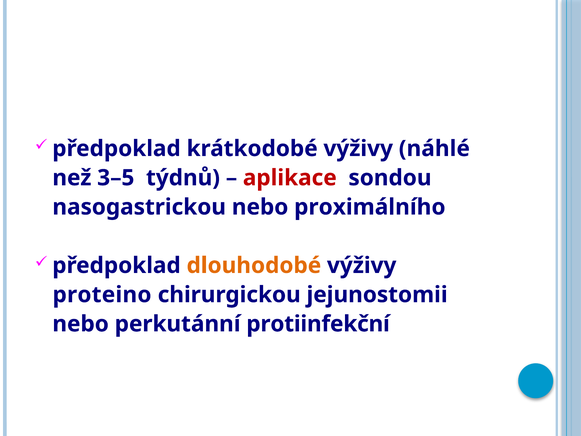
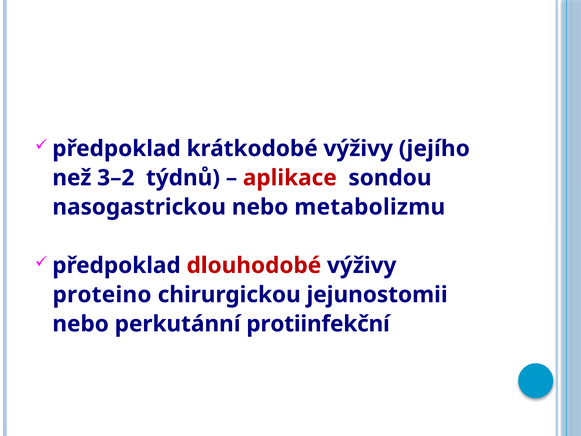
náhlé: náhlé -> jejího
3–5: 3–5 -> 3–2
proximálního: proximálního -> metabolizmu
dlouhodobé colour: orange -> red
